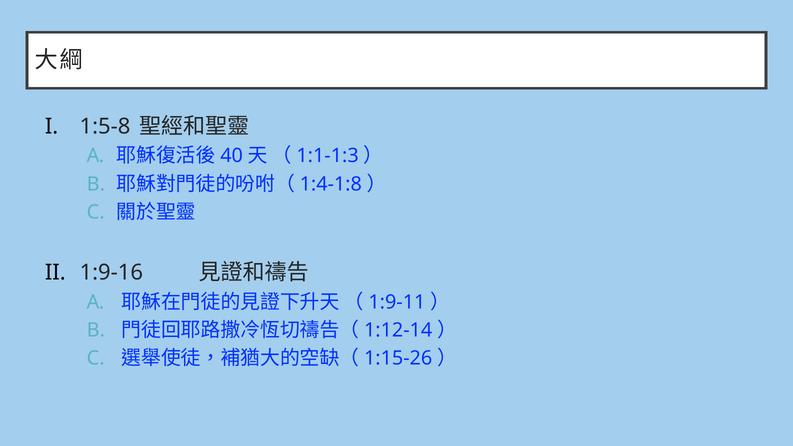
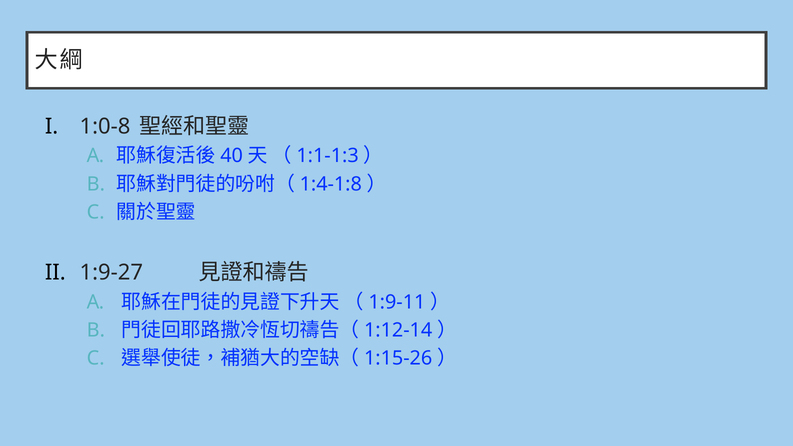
1:5-8: 1:5-8 -> 1:0-8
1:9-16: 1:9-16 -> 1:9-27
